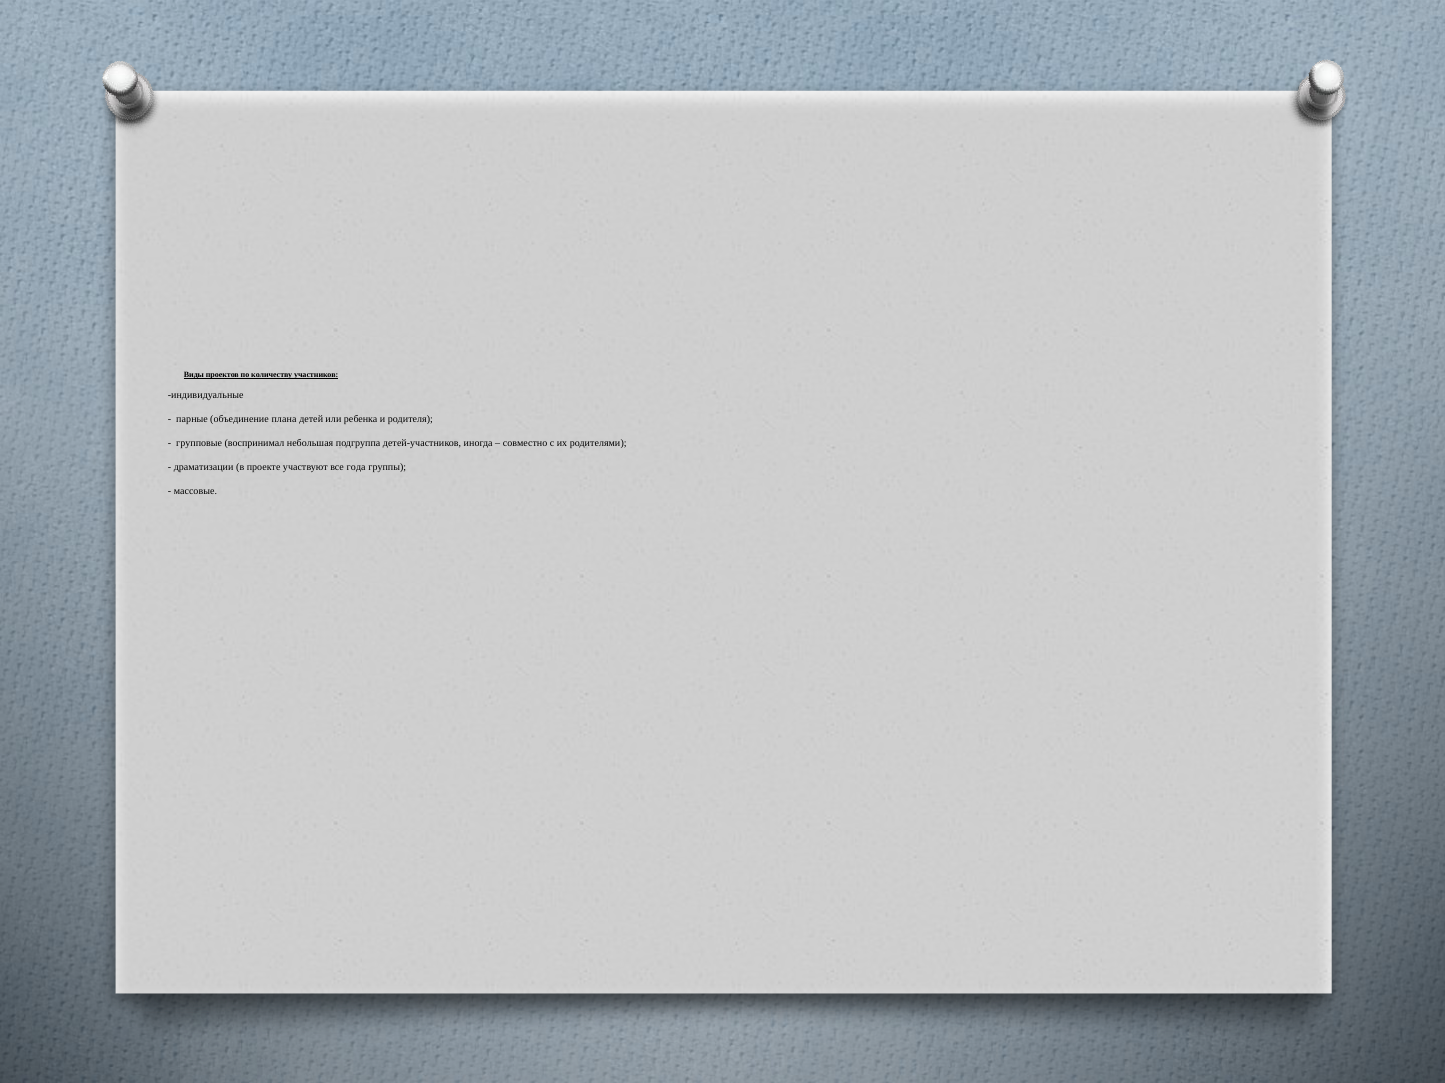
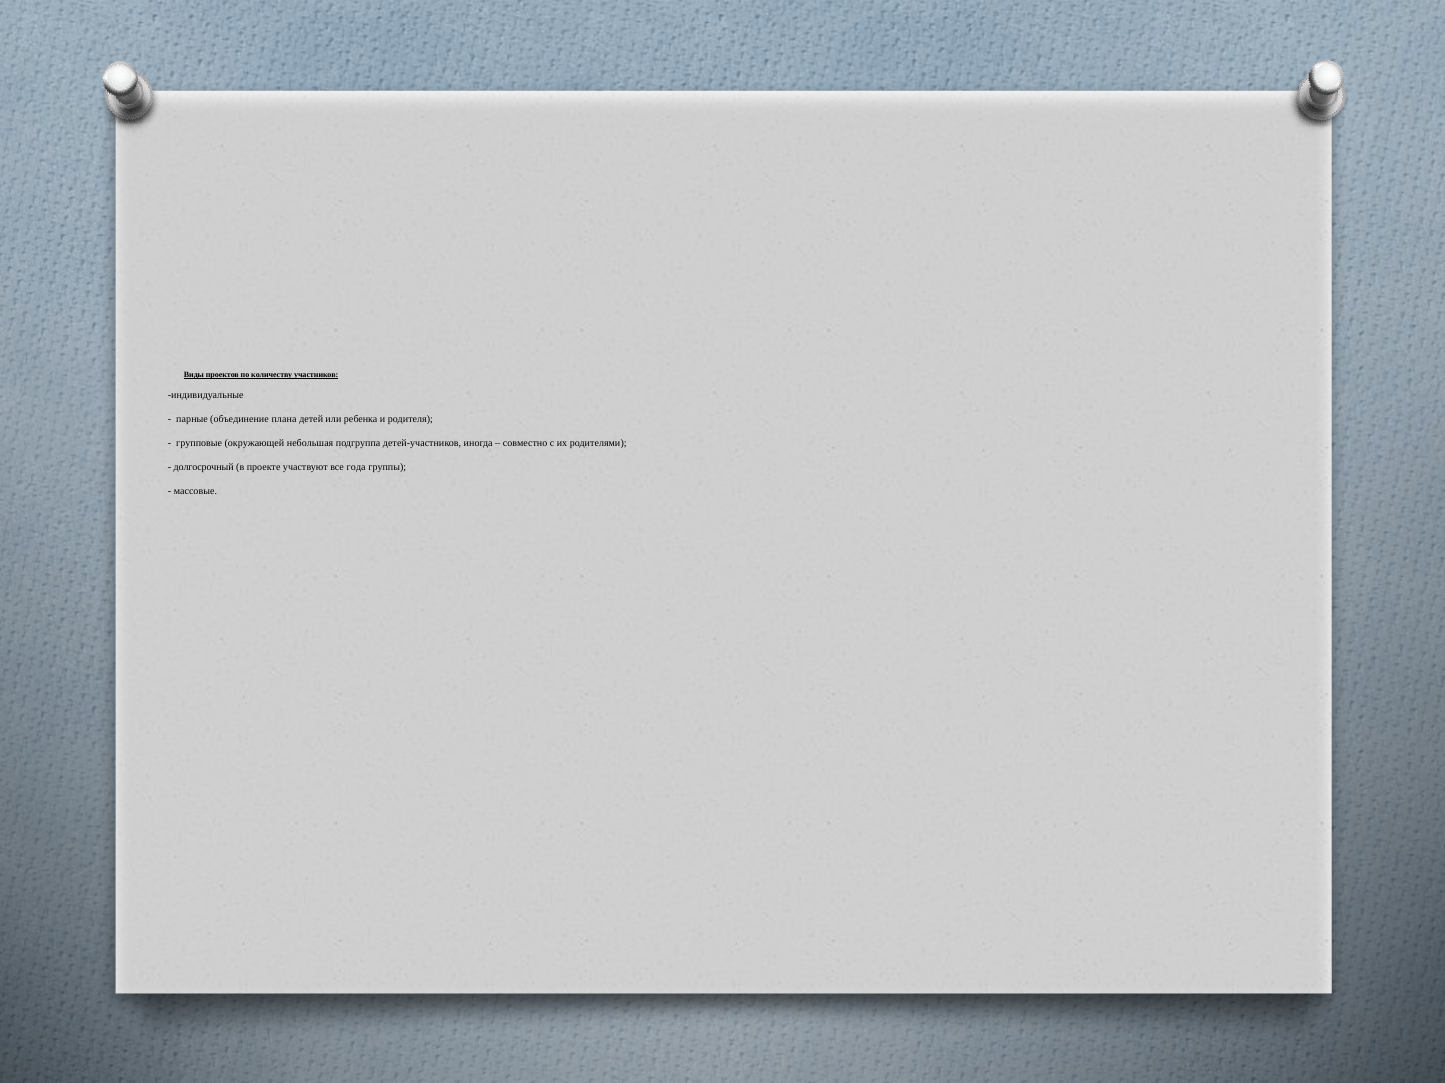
воспринимал: воспринимал -> окружающей
драматизации: драматизации -> долгосрочный
